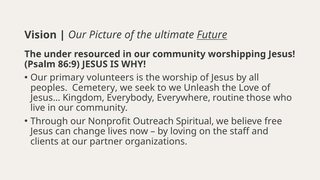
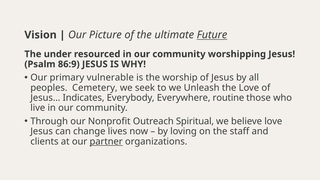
volunteers: volunteers -> vulnerable
Kingdom: Kingdom -> Indicates
believe free: free -> love
partner underline: none -> present
